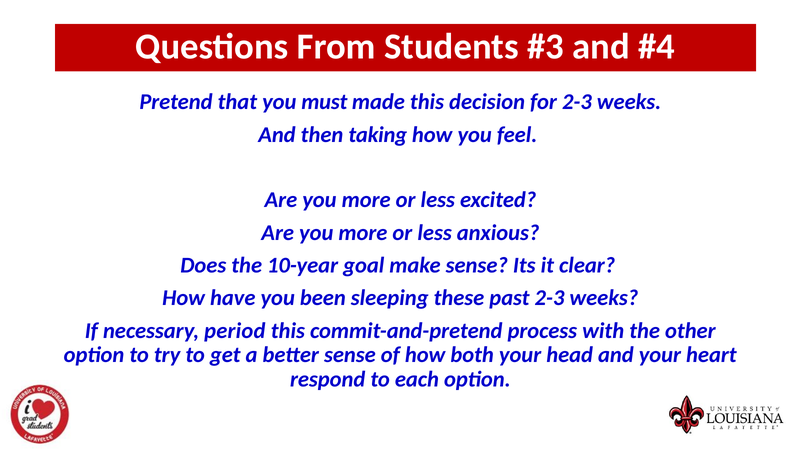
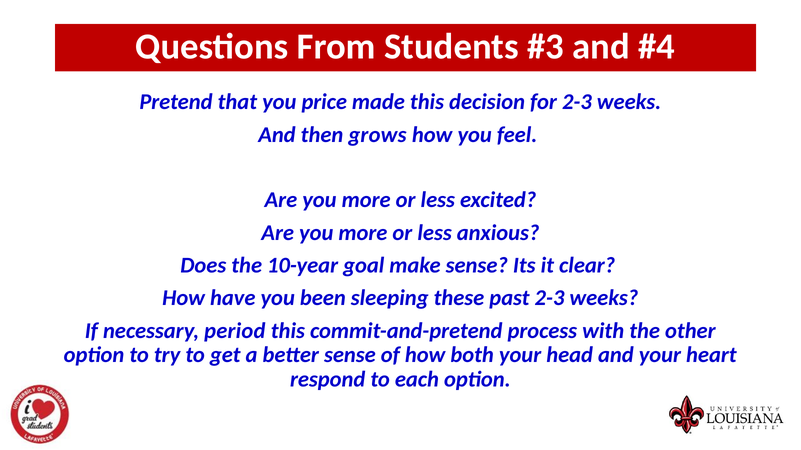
must: must -> price
taking: taking -> grows
